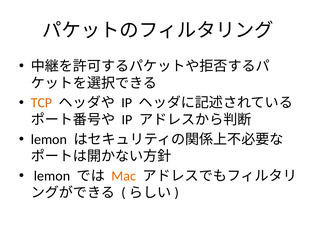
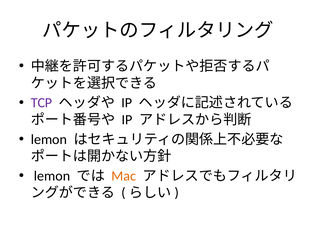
TCP colour: orange -> purple
